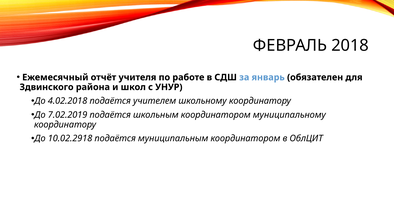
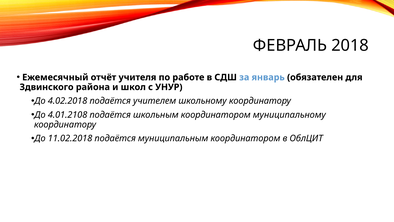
7.02.2019: 7.02.2019 -> 4.01.2108
10.02.2918: 10.02.2918 -> 11.02.2018
